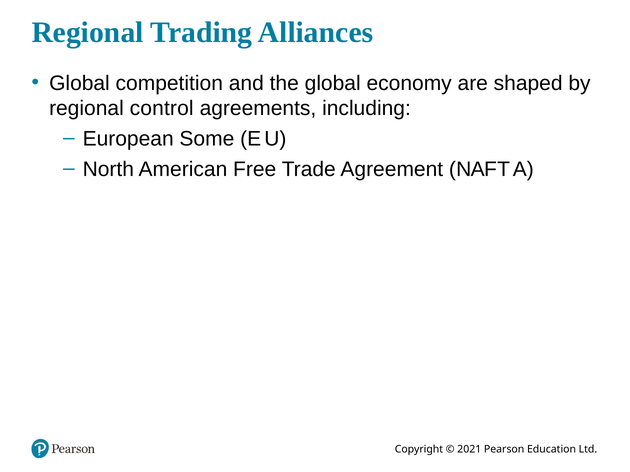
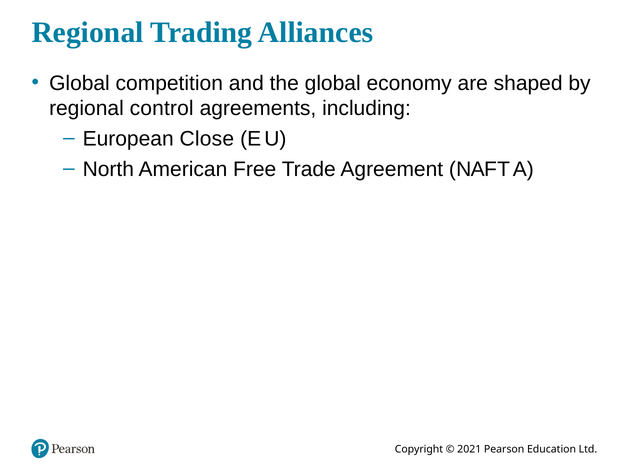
Some: Some -> Close
